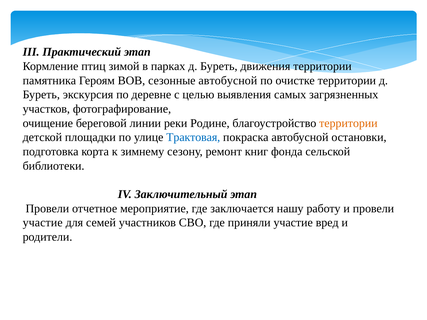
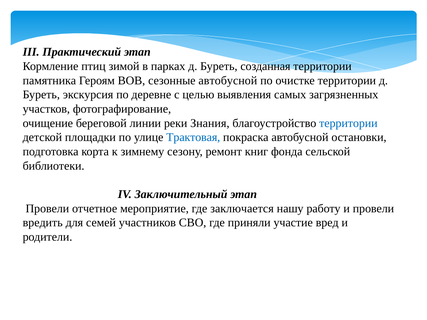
движения: движения -> созданная
Родине: Родине -> Знания
территории at (348, 123) colour: orange -> blue
участие at (43, 223): участие -> вредить
